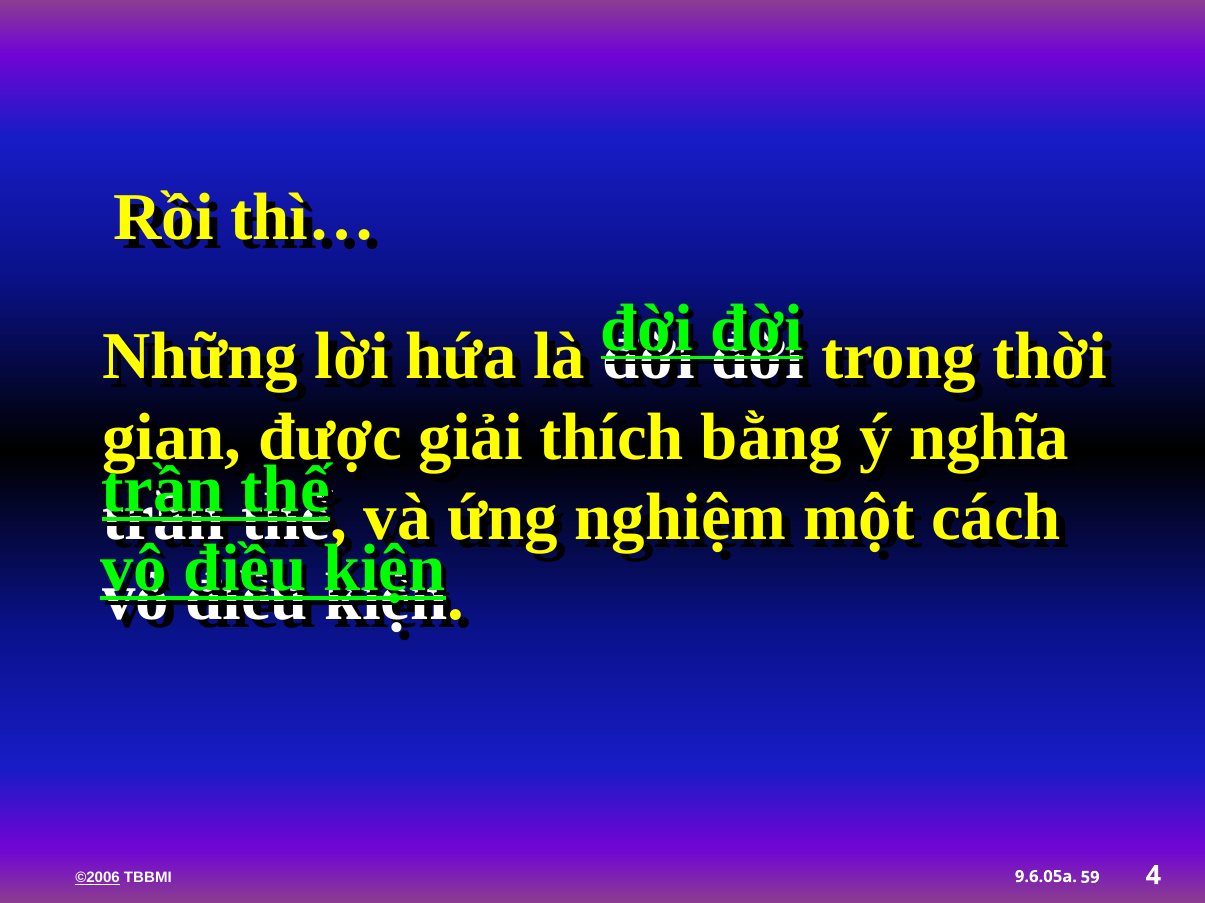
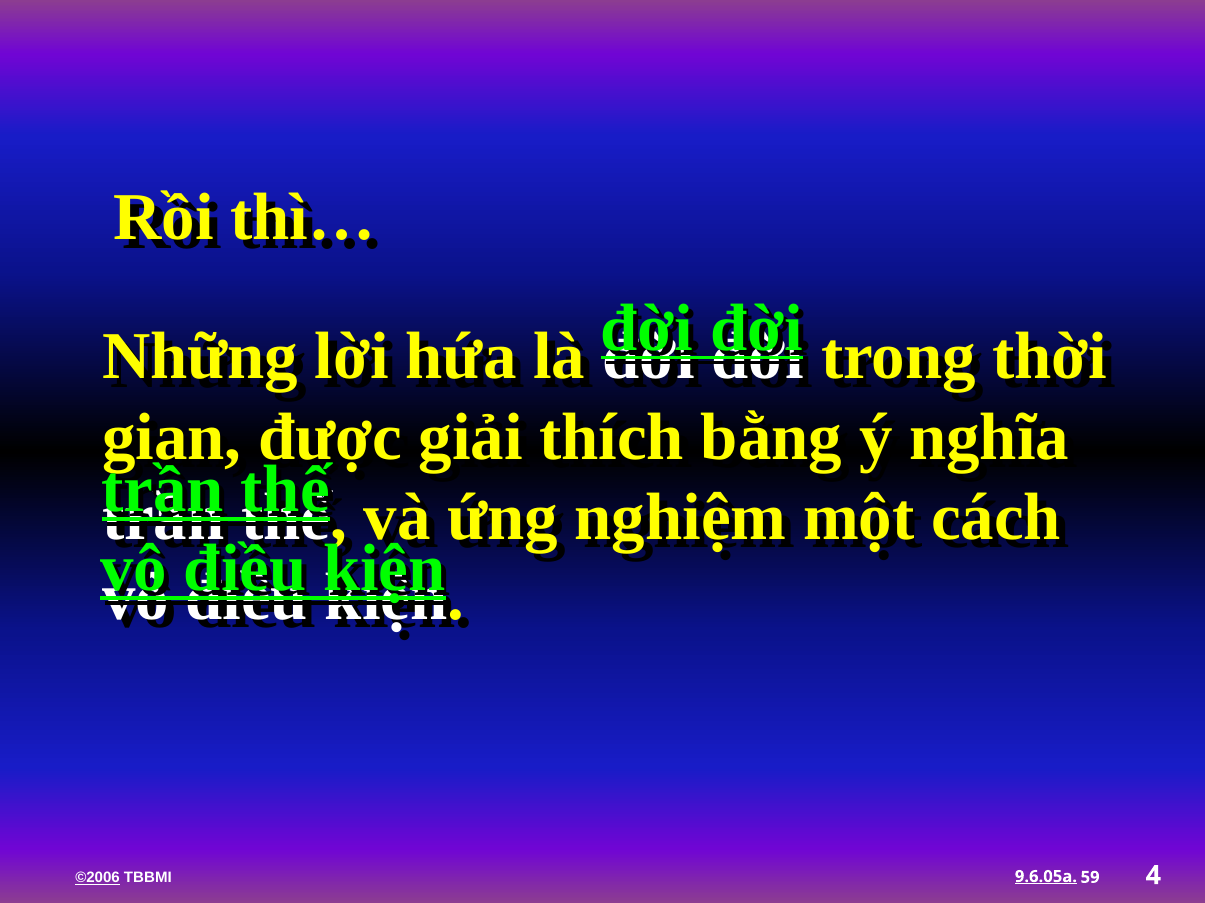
9.6.05a underline: none -> present
